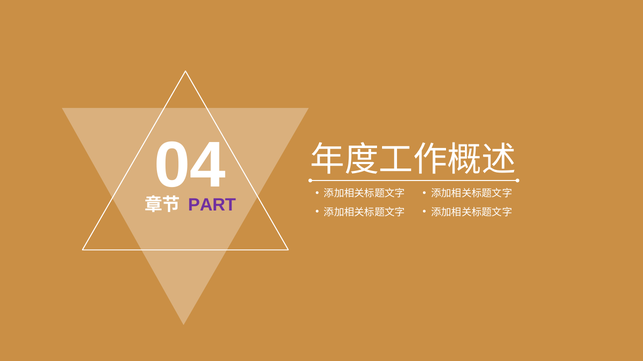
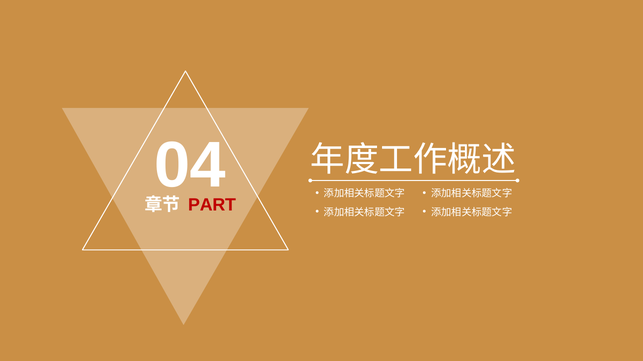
PART colour: purple -> red
